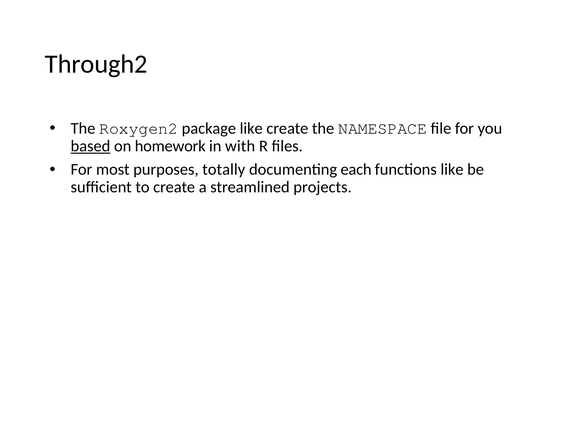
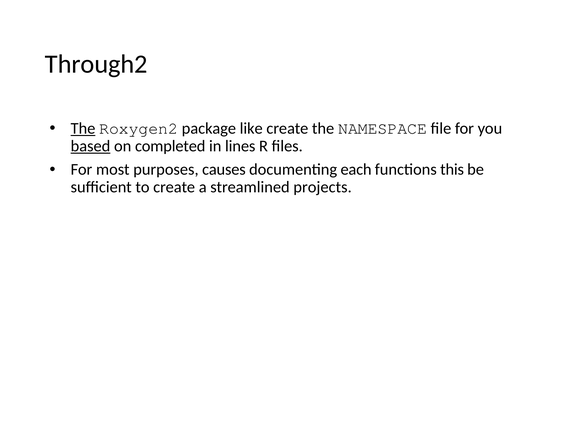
The at (83, 128) underline: none -> present
homework: homework -> completed
with: with -> lines
totally: totally -> causes
functions like: like -> this
